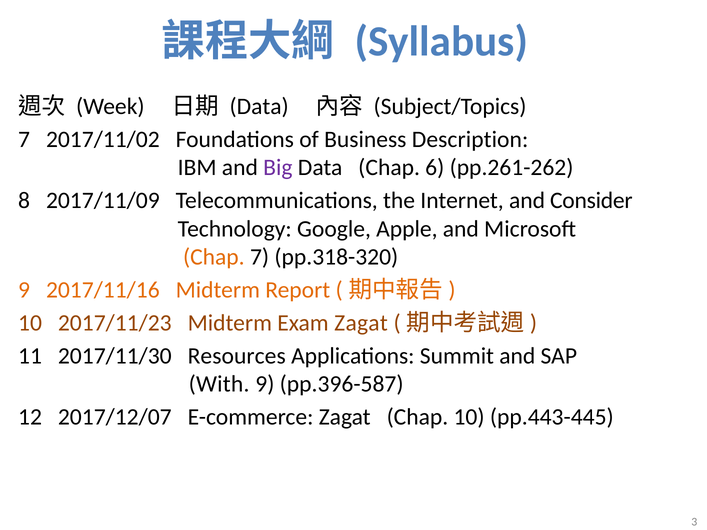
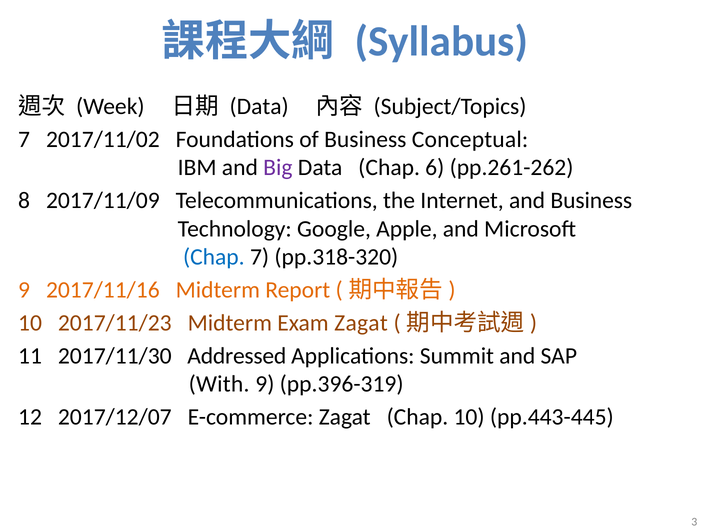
Description: Description -> Conceptual
and Consider: Consider -> Business
Chap at (214, 257) colour: orange -> blue
Resources: Resources -> Addressed
pp.396-587: pp.396-587 -> pp.396-319
